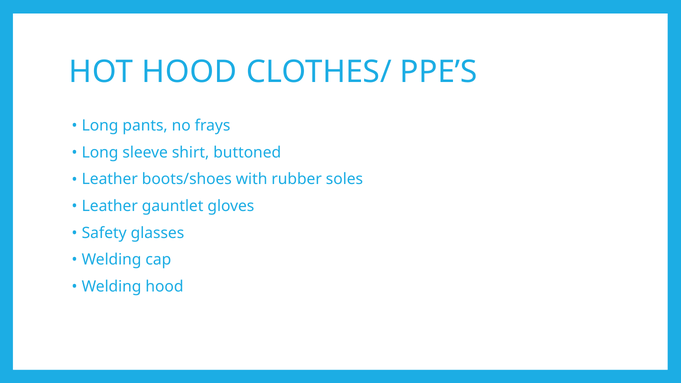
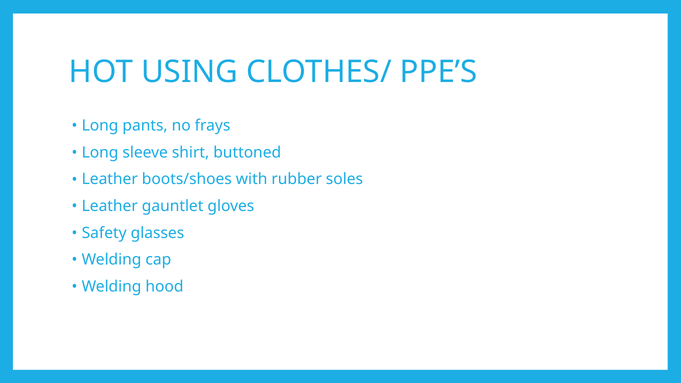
HOT HOOD: HOOD -> USING
